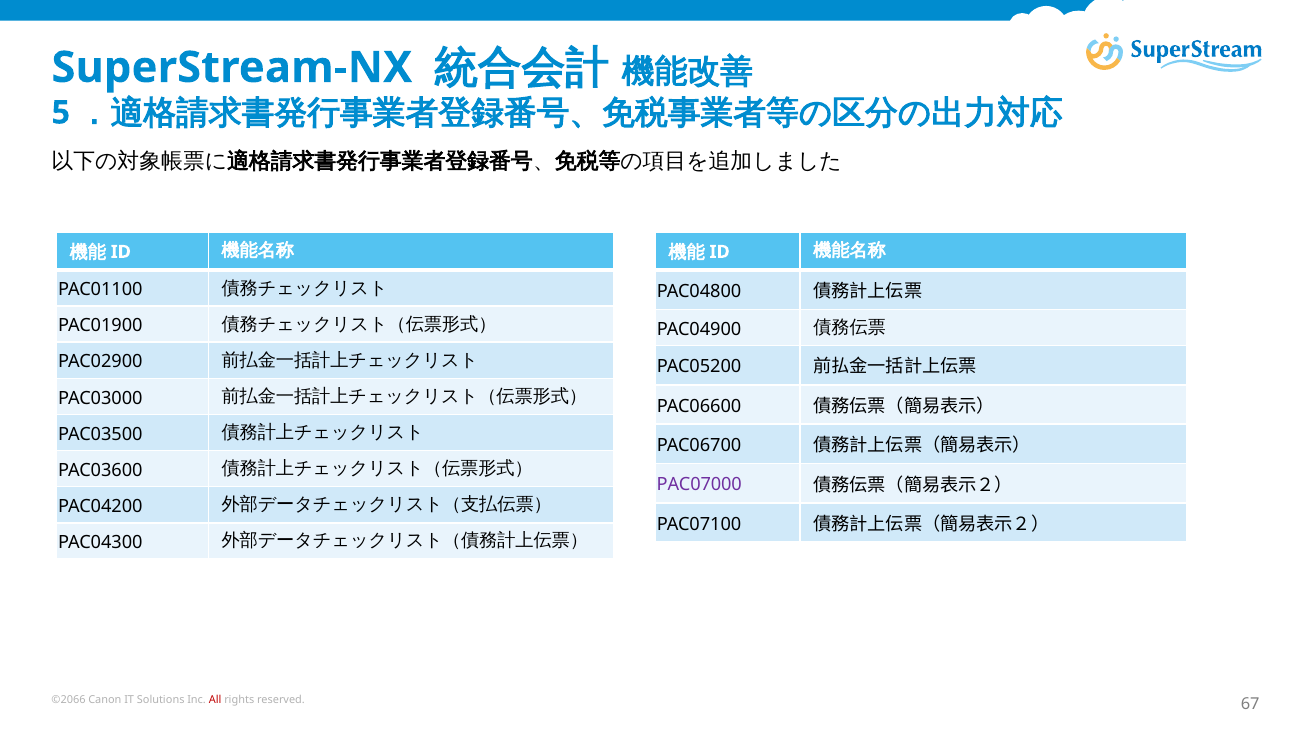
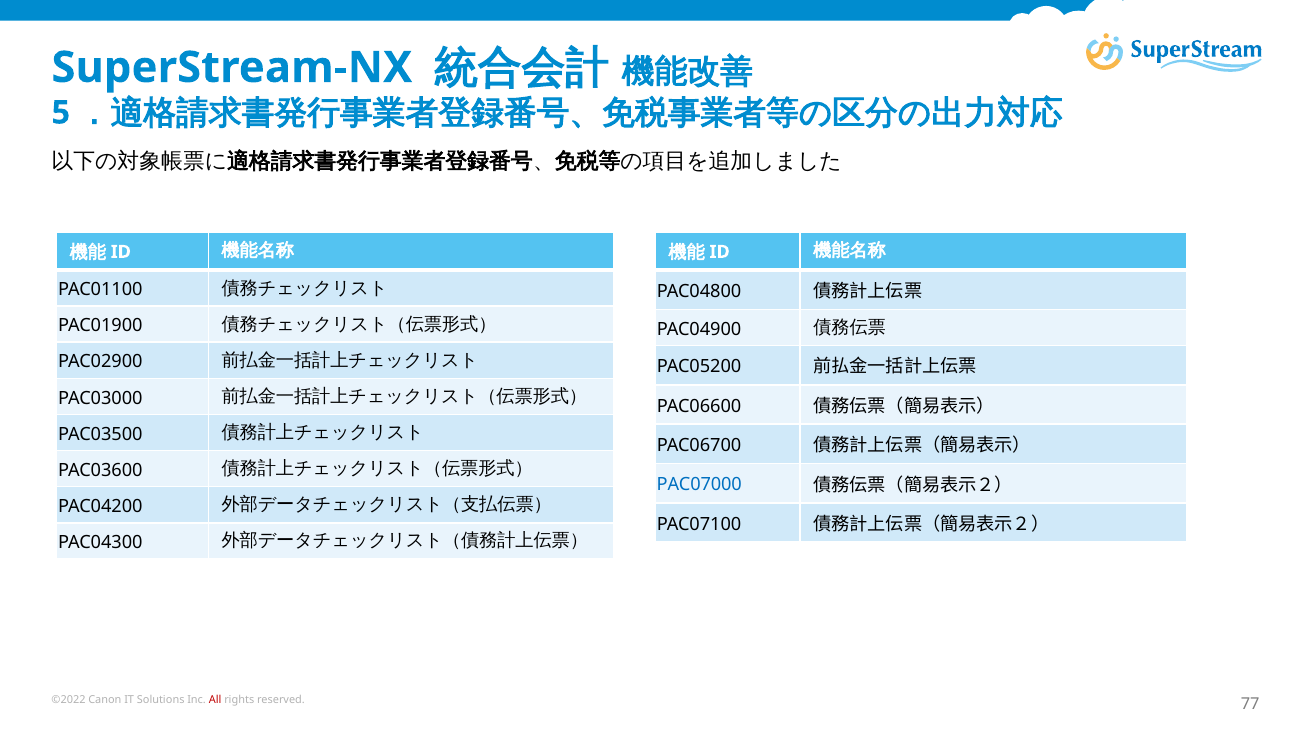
PAC07000 colour: purple -> blue
©2066: ©2066 -> ©2022
67: 67 -> 77
